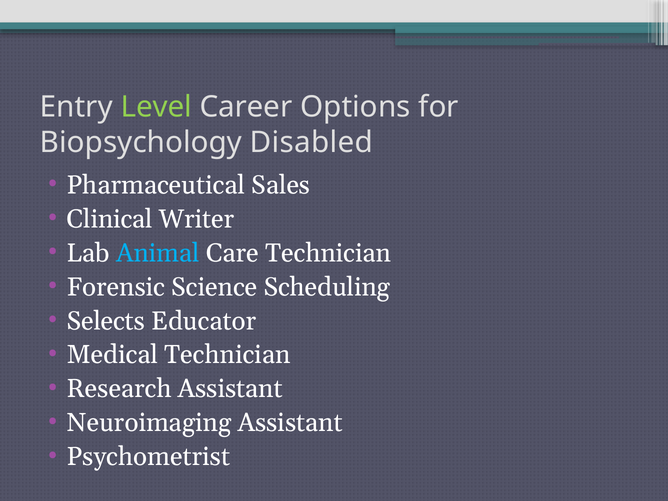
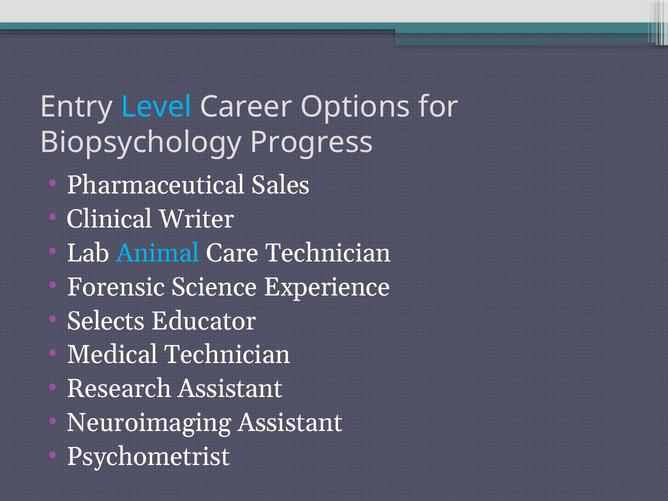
Level colour: light green -> light blue
Disabled: Disabled -> Progress
Scheduling: Scheduling -> Experience
